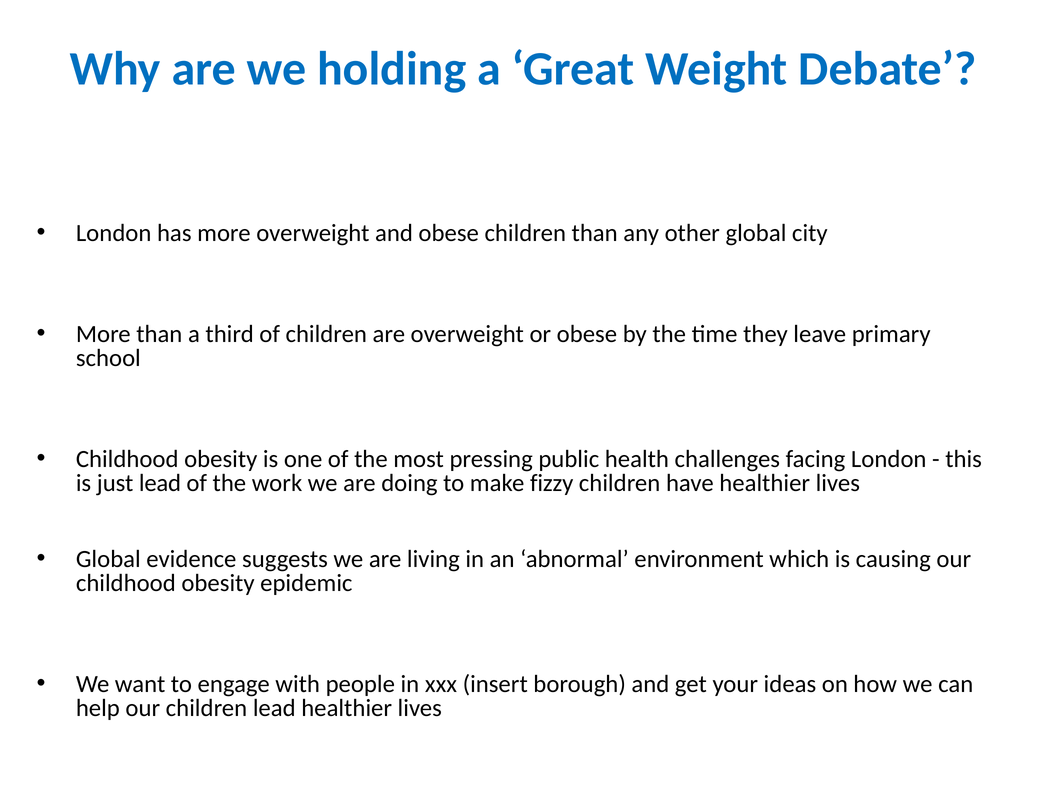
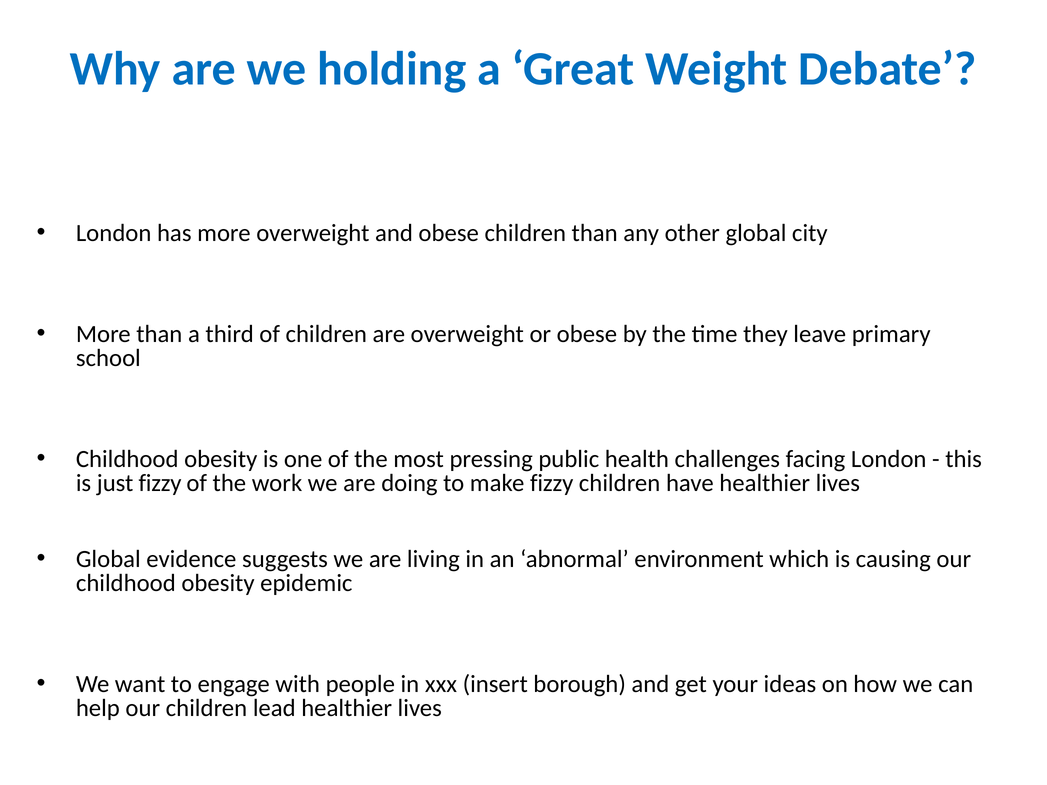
just lead: lead -> fizzy
